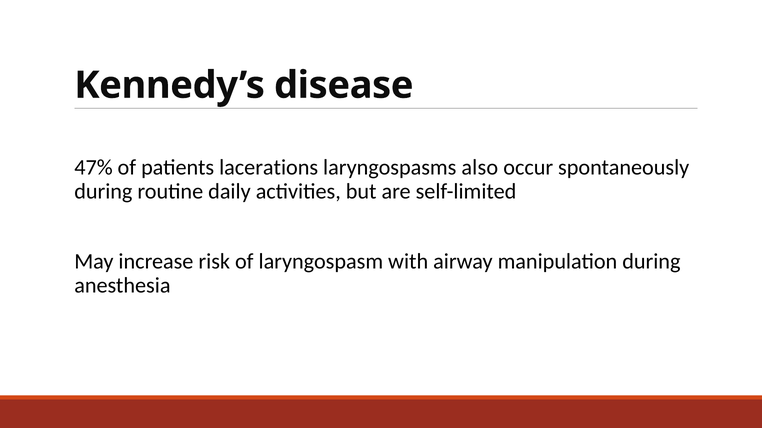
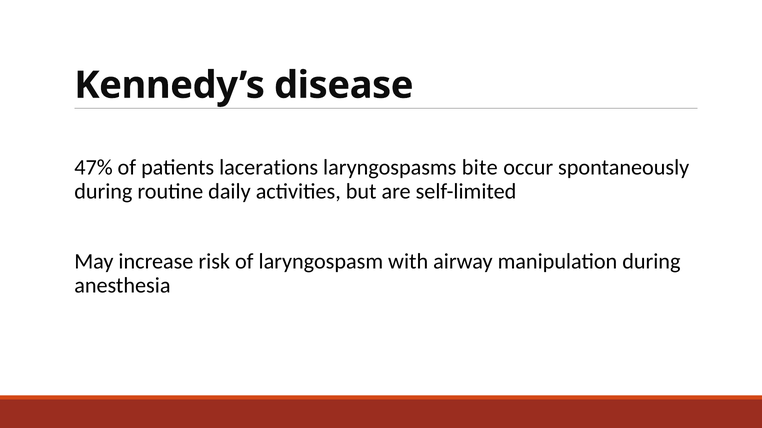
also: also -> bite
